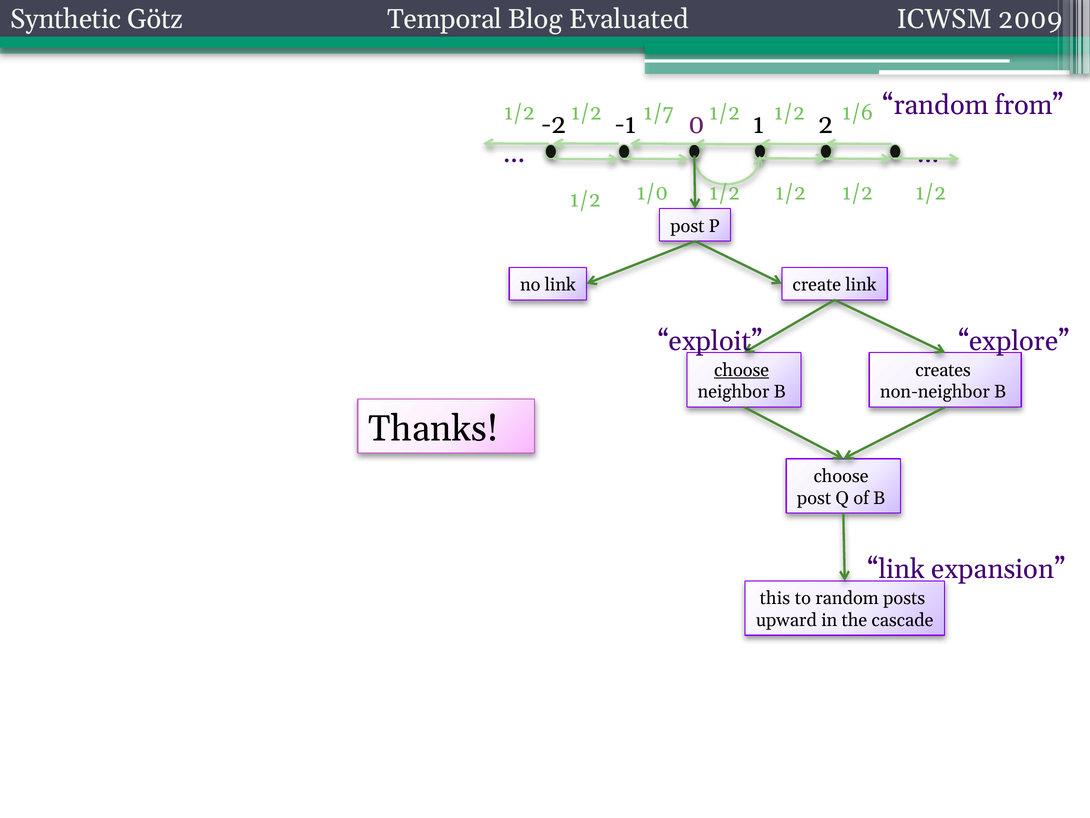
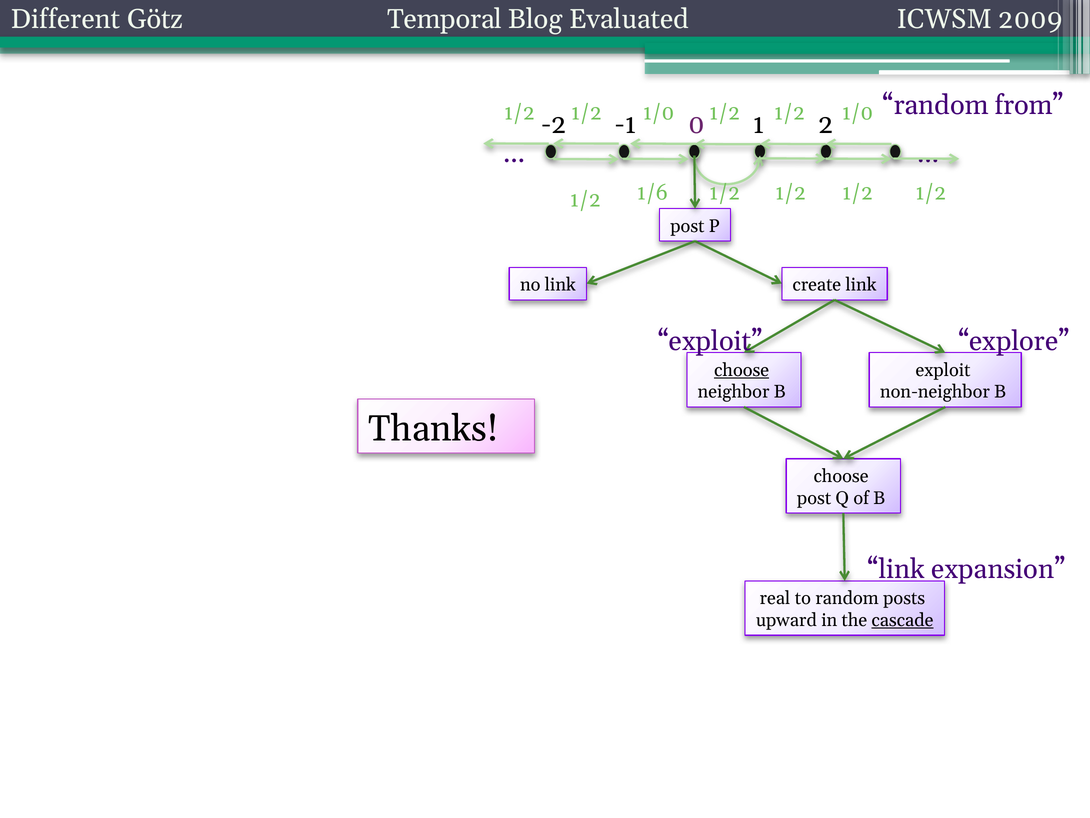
Synthetic: Synthetic -> Different
1/7 at (658, 113): 1/7 -> 1/0
1/2 1/2 1/6: 1/6 -> 1/0
1/0: 1/0 -> 1/6
creates at (943, 370): creates -> exploit
this: this -> real
cascade underline: none -> present
